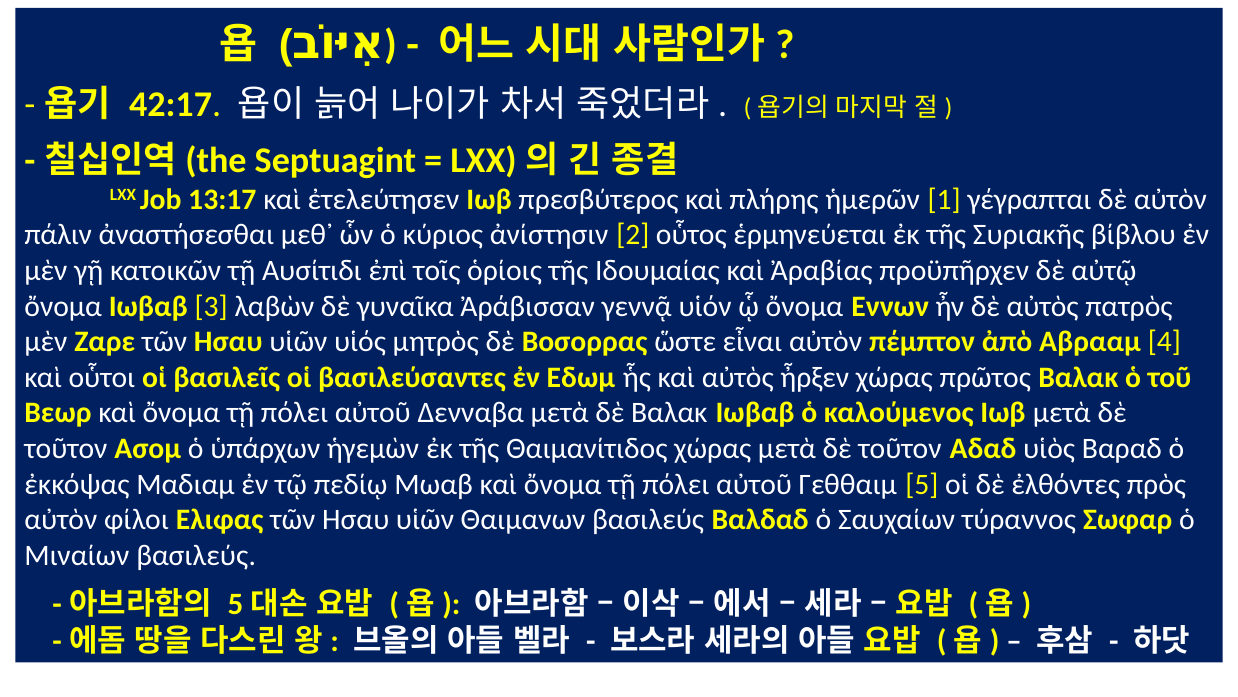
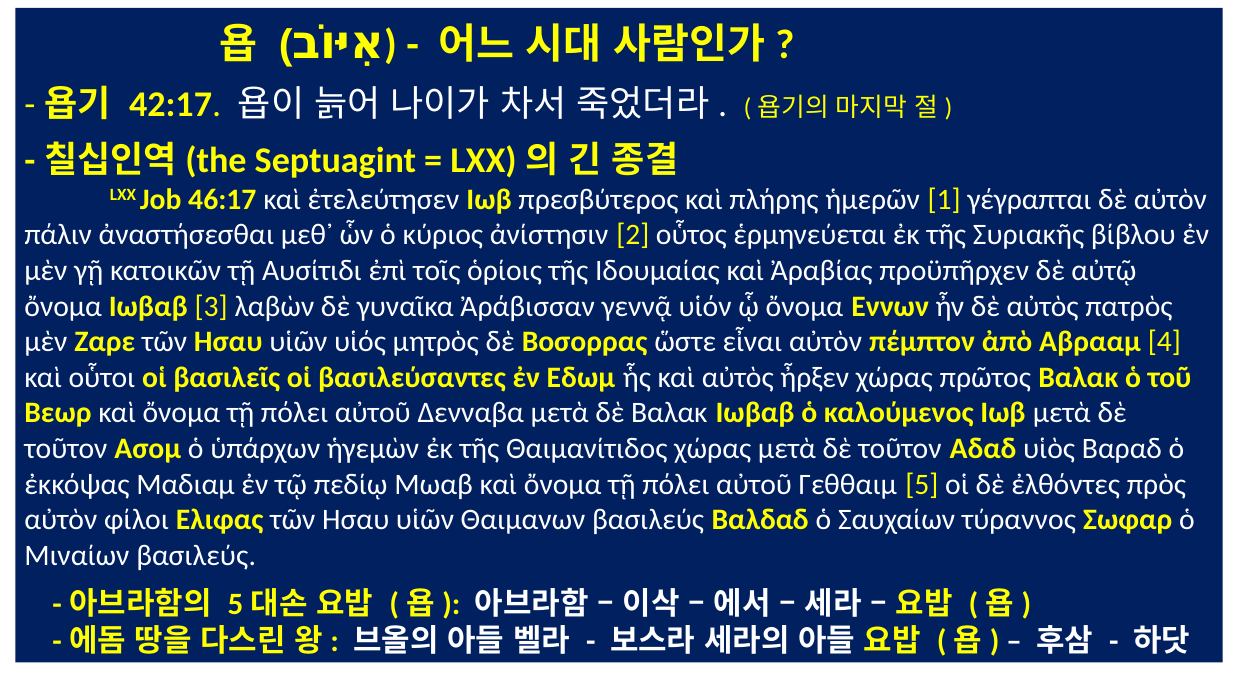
13:17: 13:17 -> 46:17
